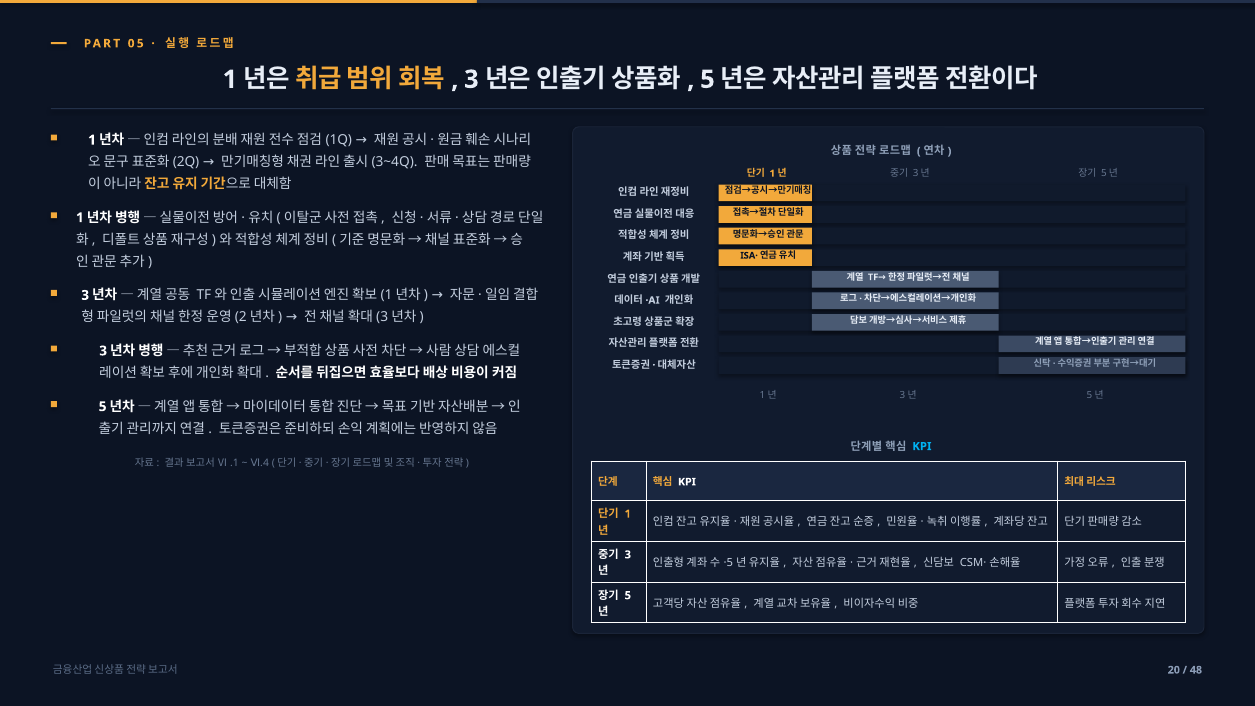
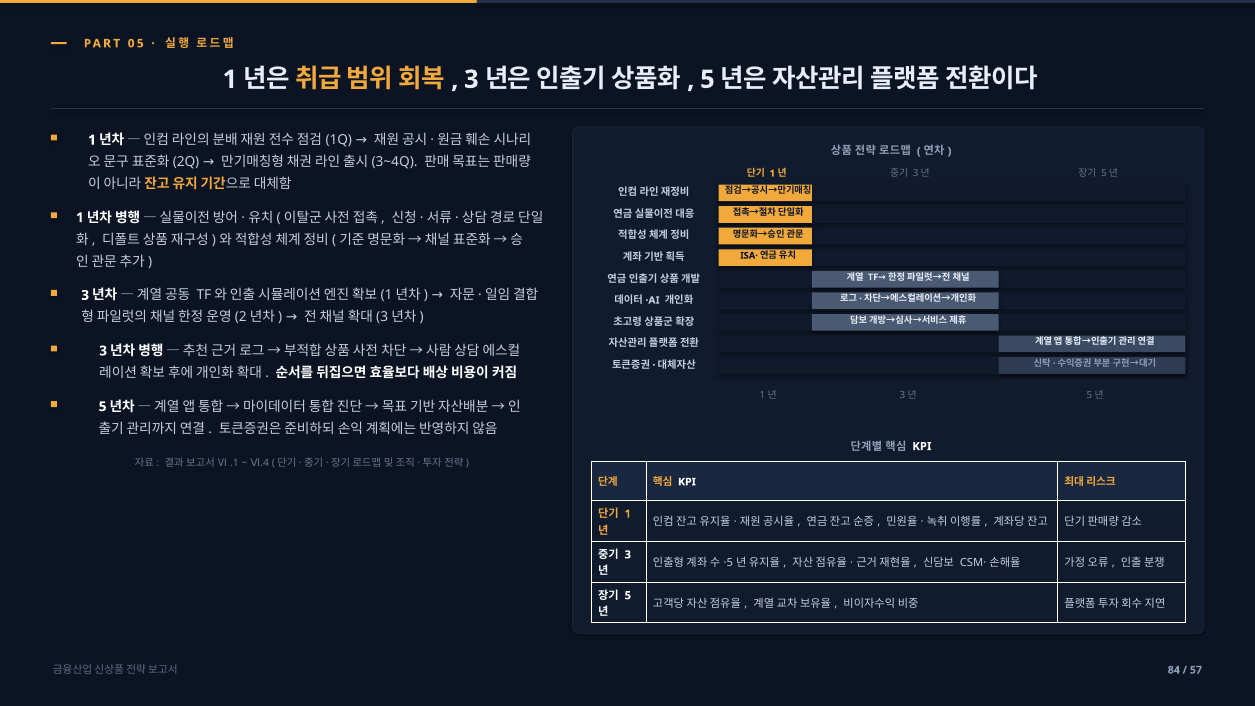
KPI at (922, 446) colour: light blue -> white
20: 20 -> 84
48: 48 -> 57
